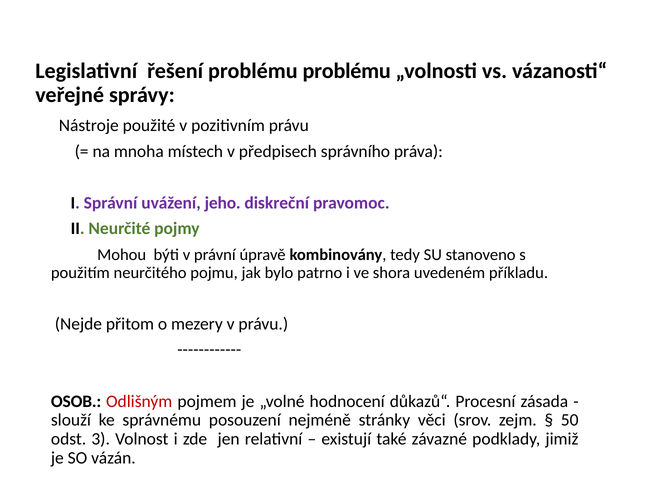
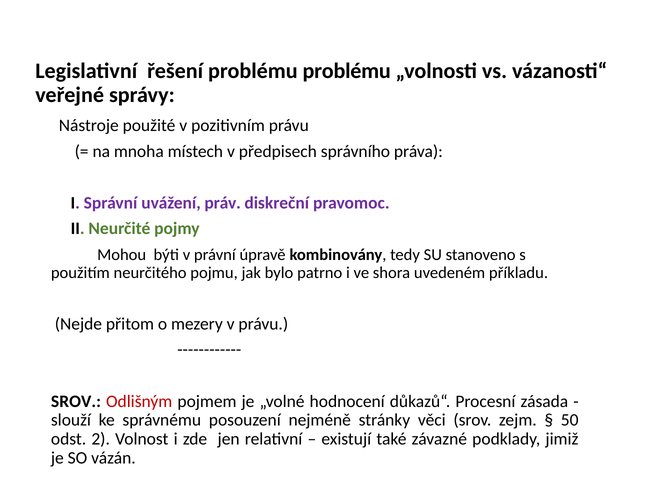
jeho: jeho -> práv
OSOB at (76, 402): OSOB -> SROV
3: 3 -> 2
